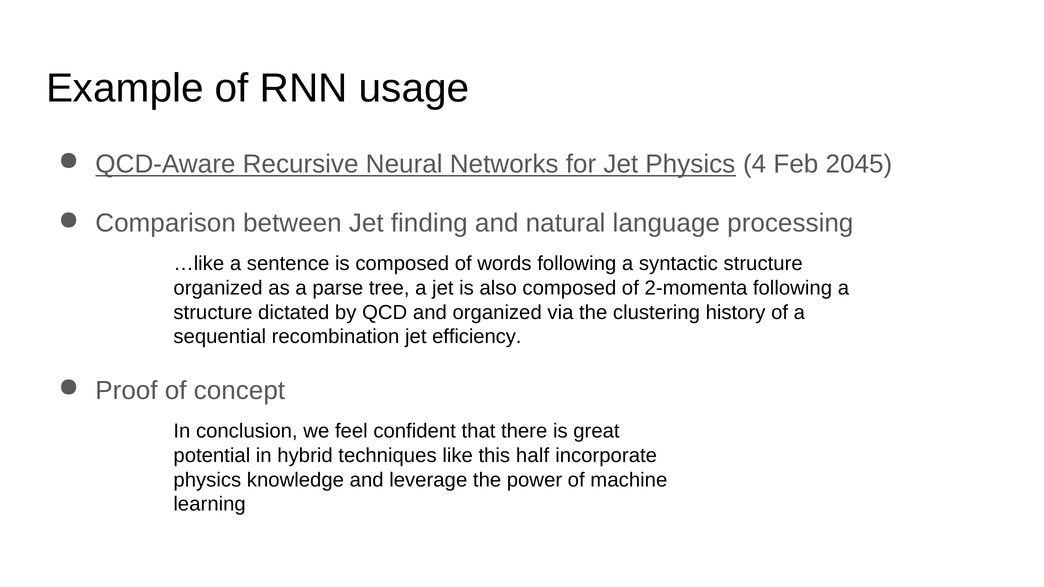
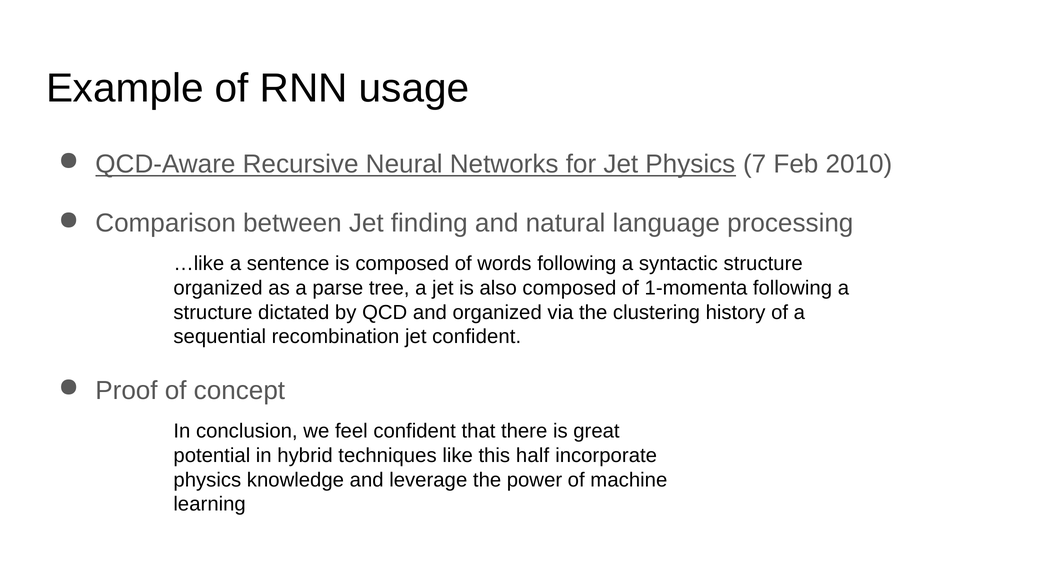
4: 4 -> 7
2045: 2045 -> 2010
2-momenta: 2-momenta -> 1-momenta
jet efficiency: efficiency -> confident
